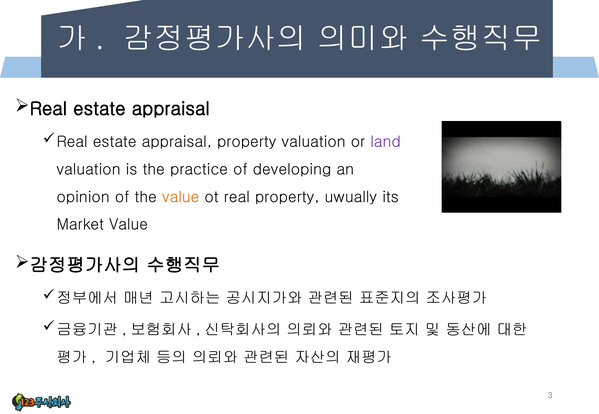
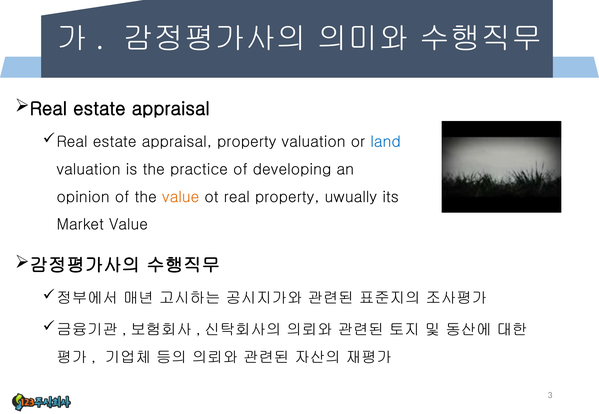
land colour: purple -> blue
